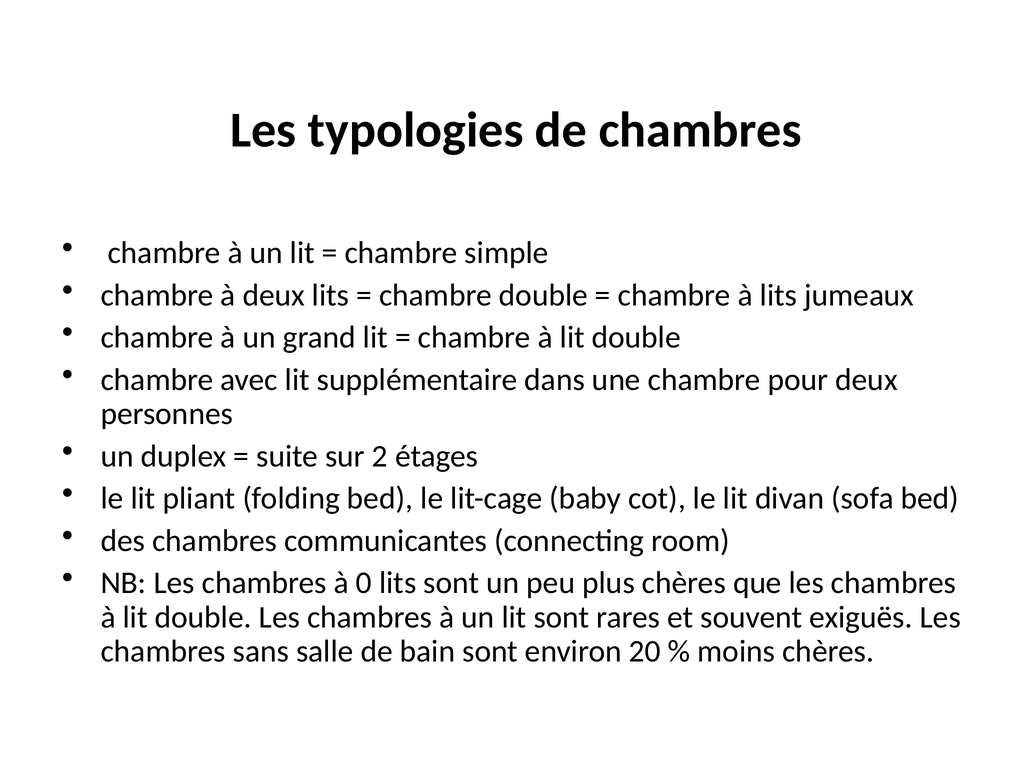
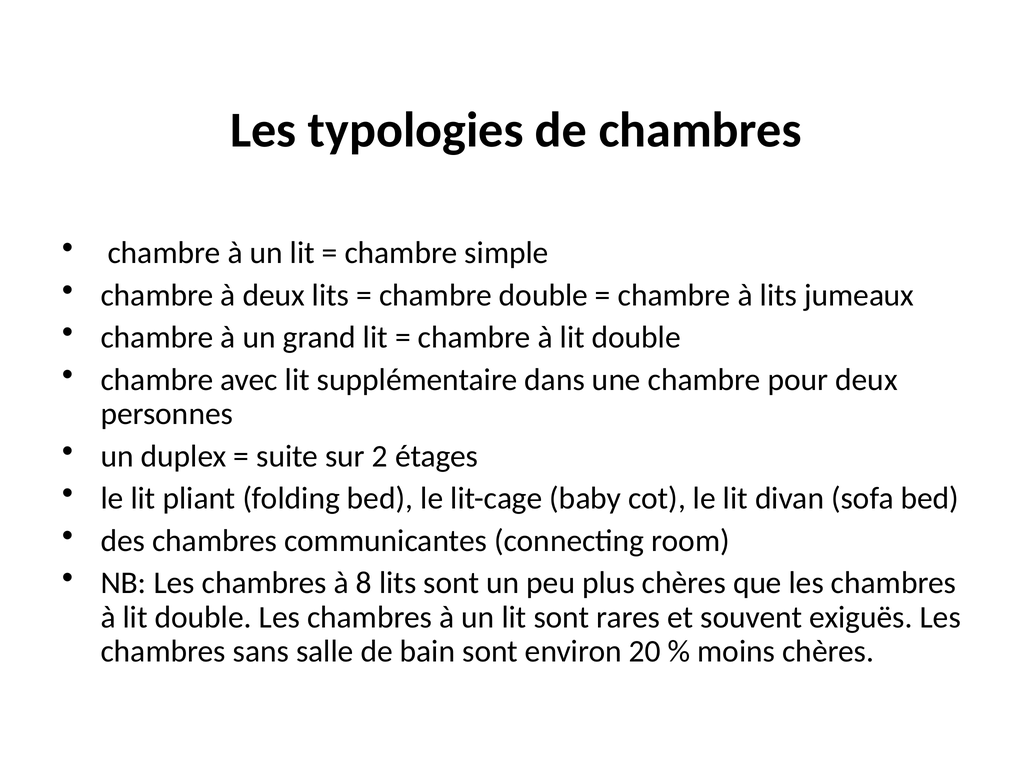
0: 0 -> 8
